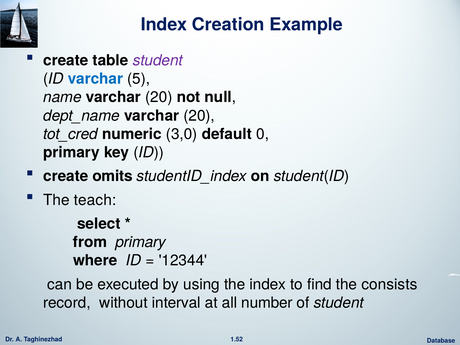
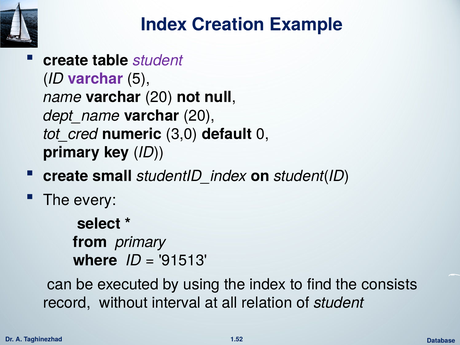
varchar at (95, 79) colour: blue -> purple
omits: omits -> small
teach: teach -> every
12344: 12344 -> 91513
number: number -> relation
